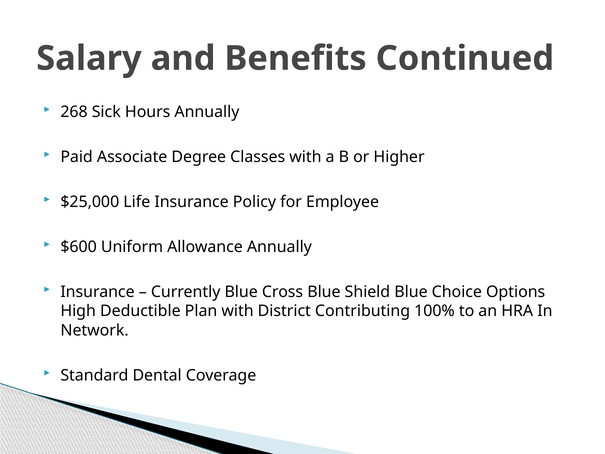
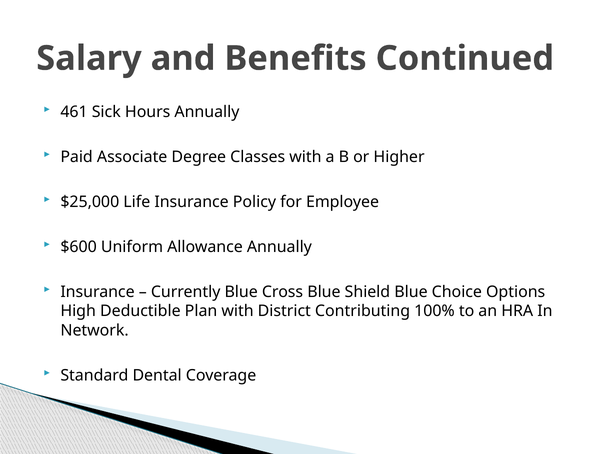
268: 268 -> 461
